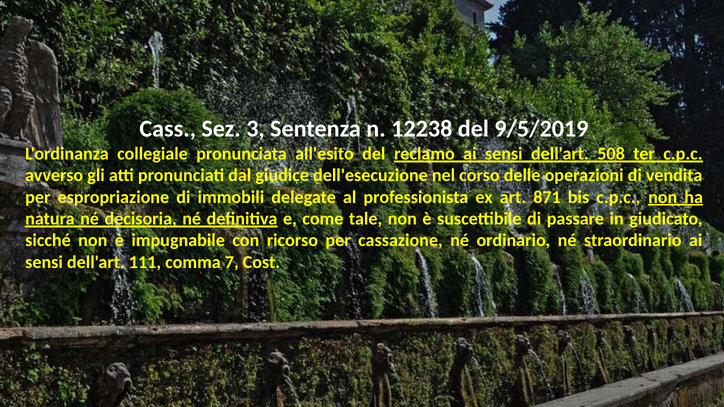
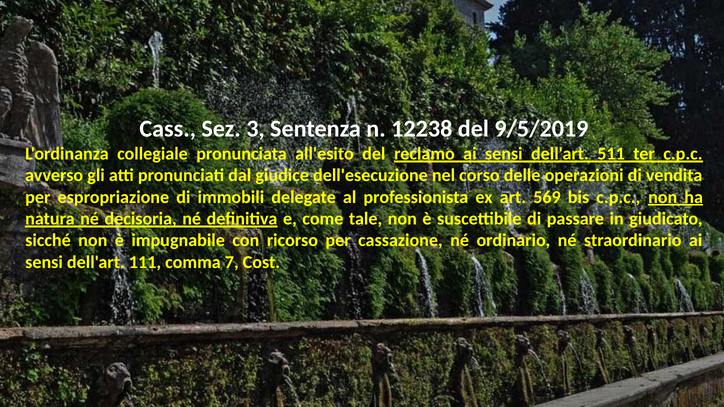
508: 508 -> 511
871: 871 -> 569
